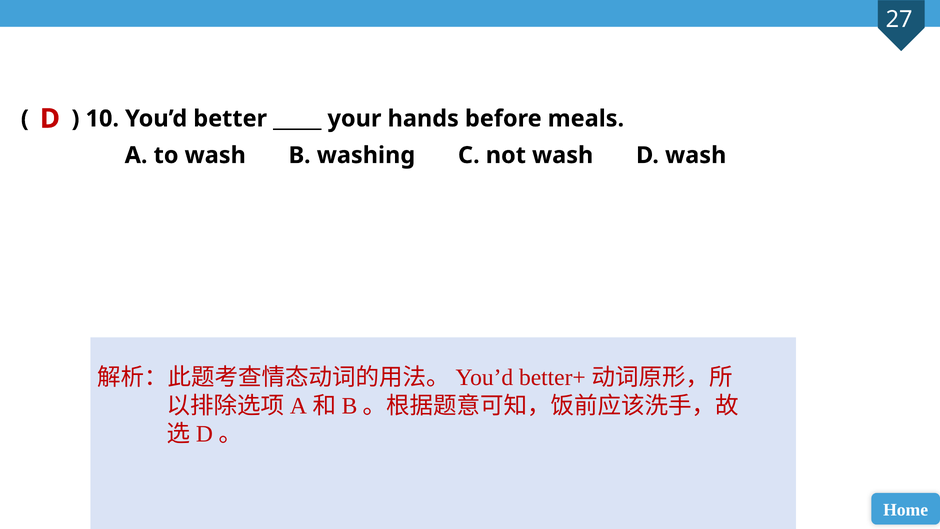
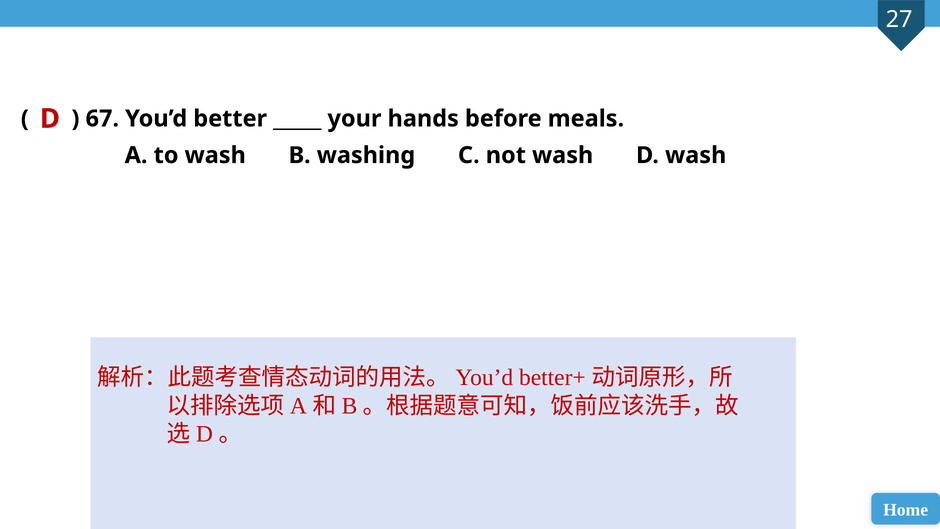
10: 10 -> 67
